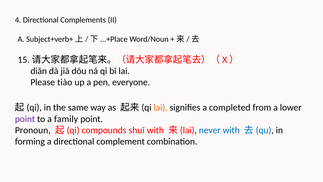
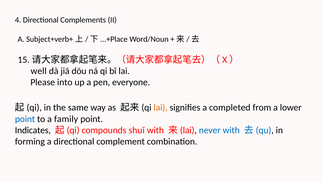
diǎn: diǎn -> well
tiào: tiào -> into
point at (25, 119) colour: purple -> blue
Pronoun: Pronoun -> Indicates
